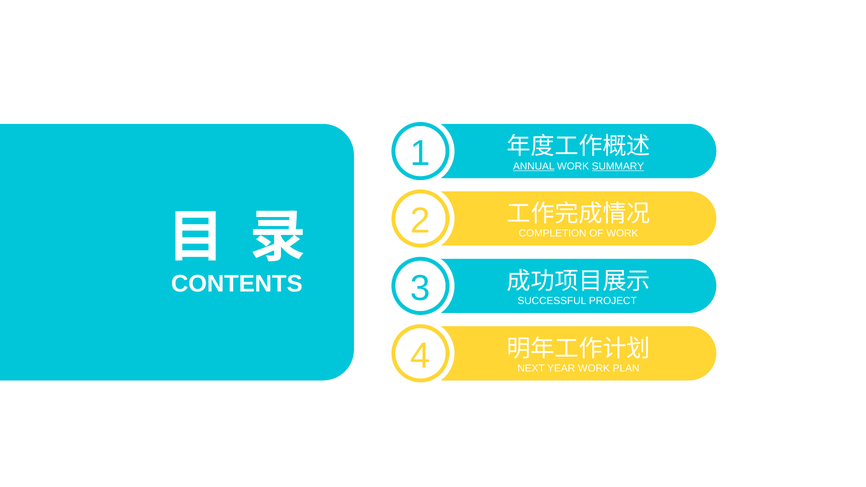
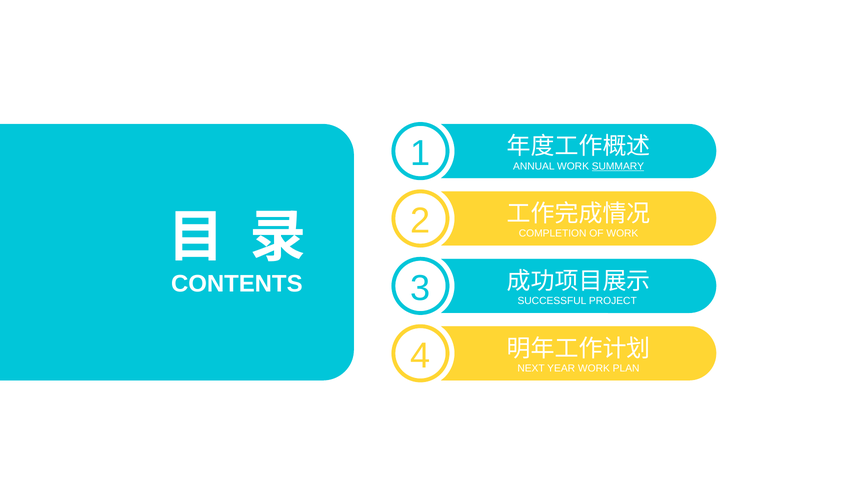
ANNUAL underline: present -> none
